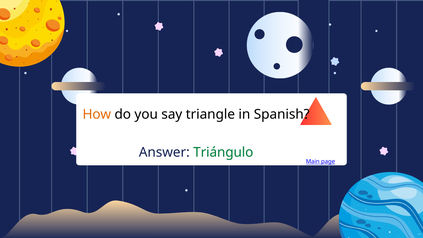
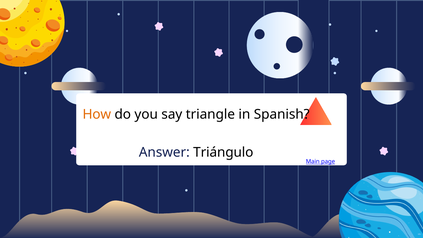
Triángulo colour: green -> black
